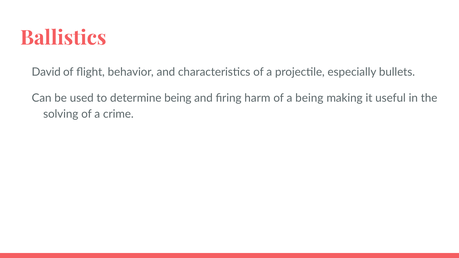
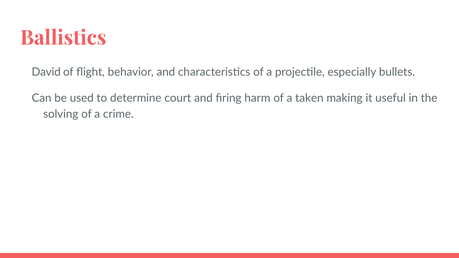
determine being: being -> court
a being: being -> taken
